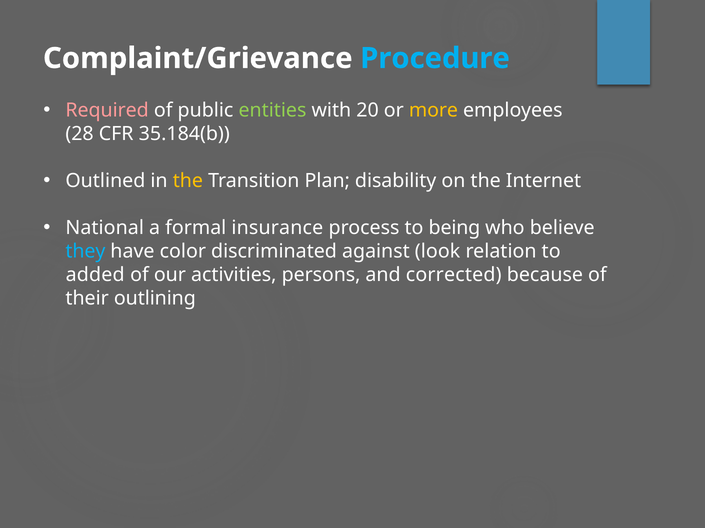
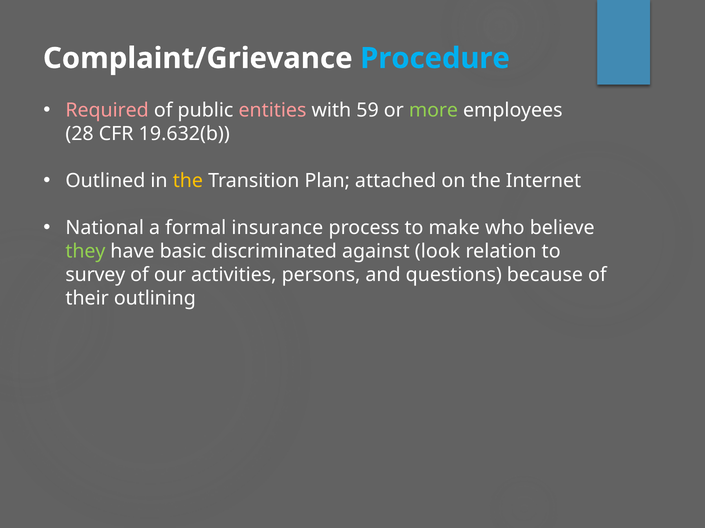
entities colour: light green -> pink
20: 20 -> 59
more colour: yellow -> light green
35.184(b: 35.184(b -> 19.632(b
disability: disability -> attached
being: being -> make
they colour: light blue -> light green
color: color -> basic
added: added -> survey
corrected: corrected -> questions
